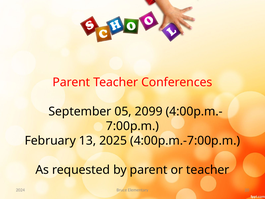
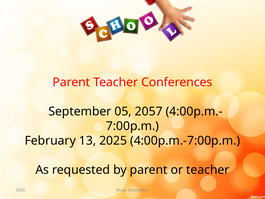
2099: 2099 -> 2057
